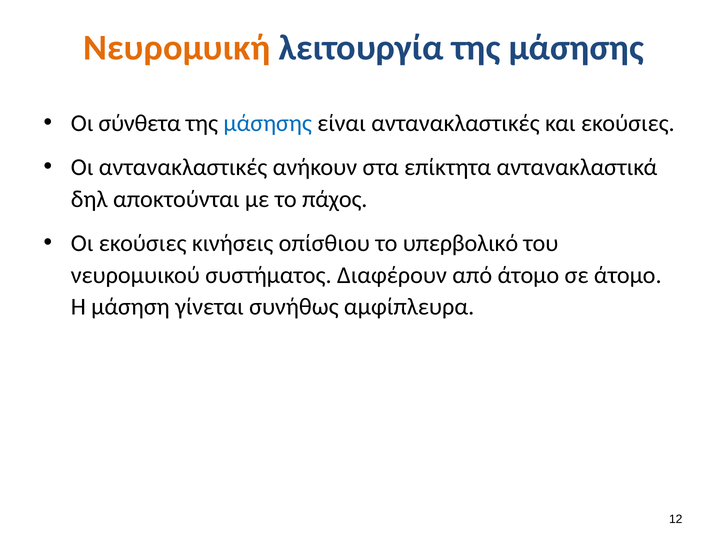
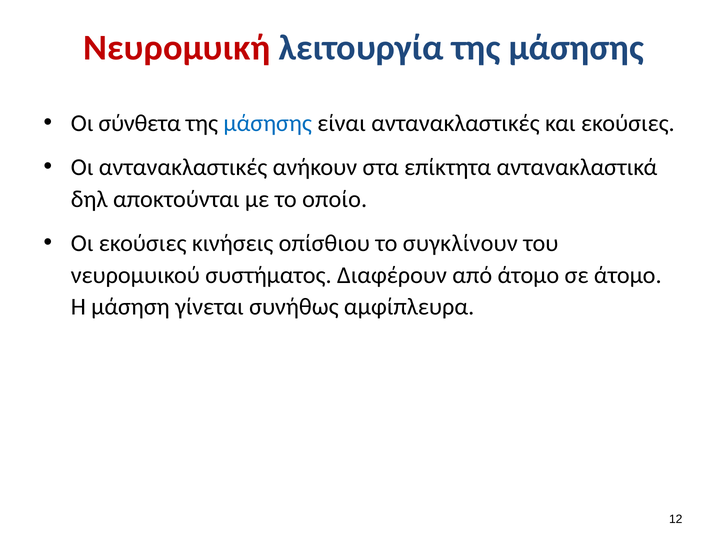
Νευρομυική colour: orange -> red
πάχος: πάχος -> οποίο
υπερβολικό: υπερβολικό -> συγκλίνουν
